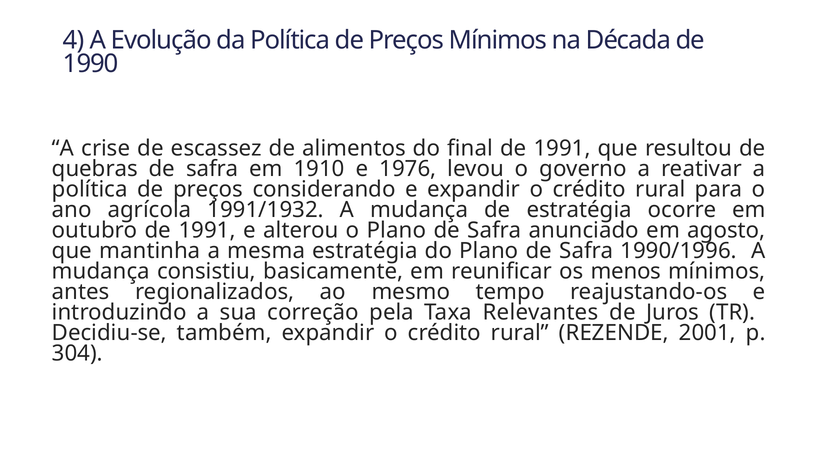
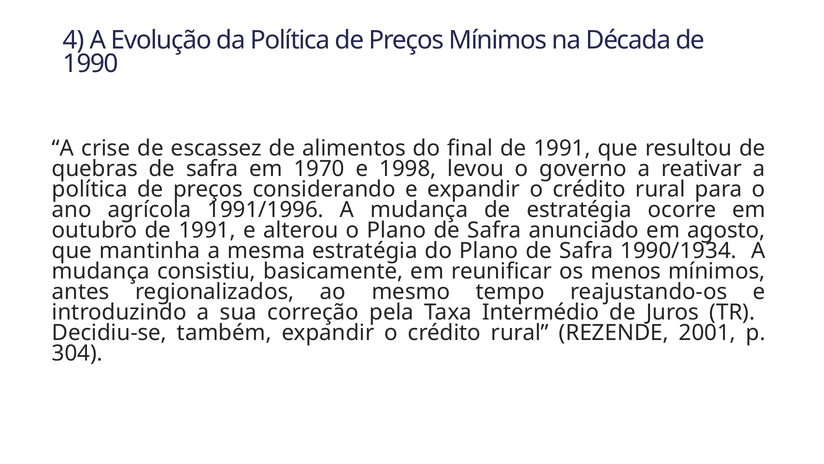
1910: 1910 -> 1970
1976: 1976 -> 1998
1991/1932: 1991/1932 -> 1991/1996
1990/1996: 1990/1996 -> 1990/1934
Relevantes: Relevantes -> Intermédio
